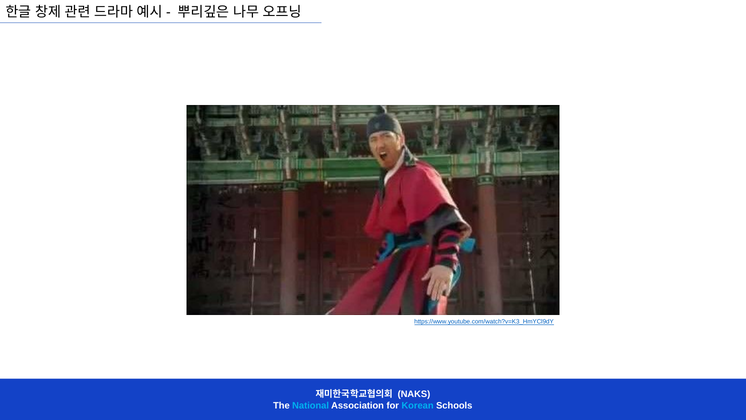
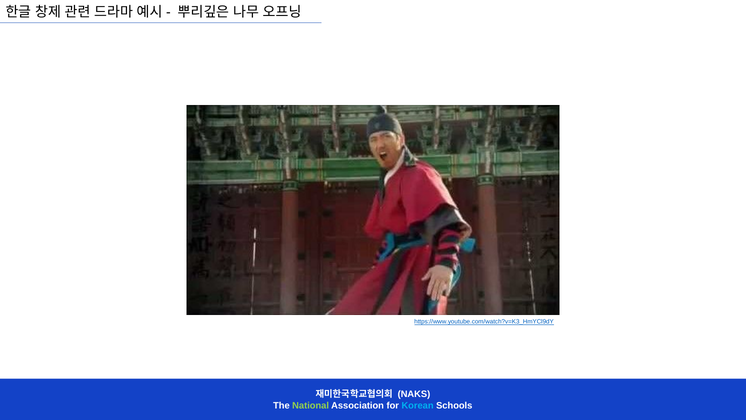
National colour: light blue -> light green
